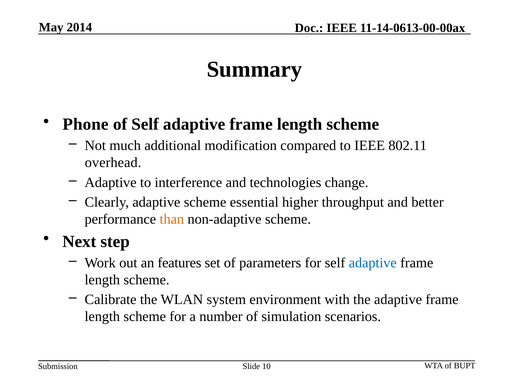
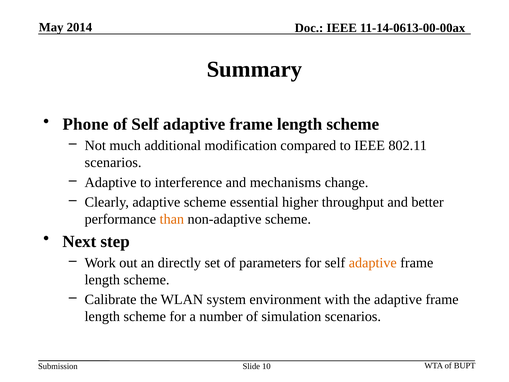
overhead at (113, 162): overhead -> scenarios
technologies: technologies -> mechanisms
features: features -> directly
adaptive at (373, 263) colour: blue -> orange
